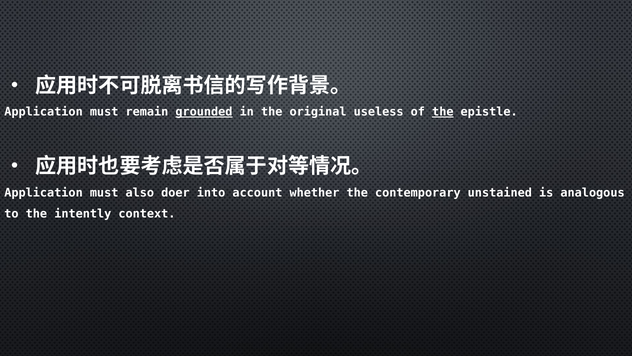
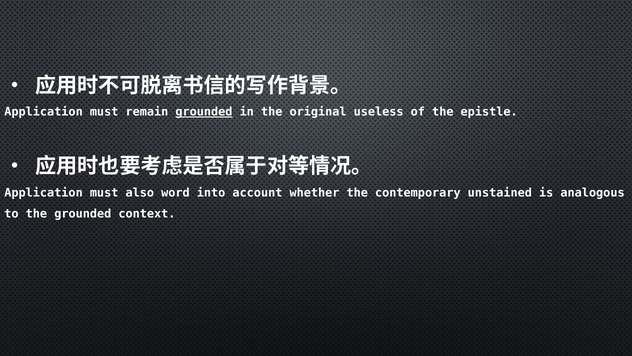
the at (443, 112) underline: present -> none
doer: doer -> word
the intently: intently -> grounded
